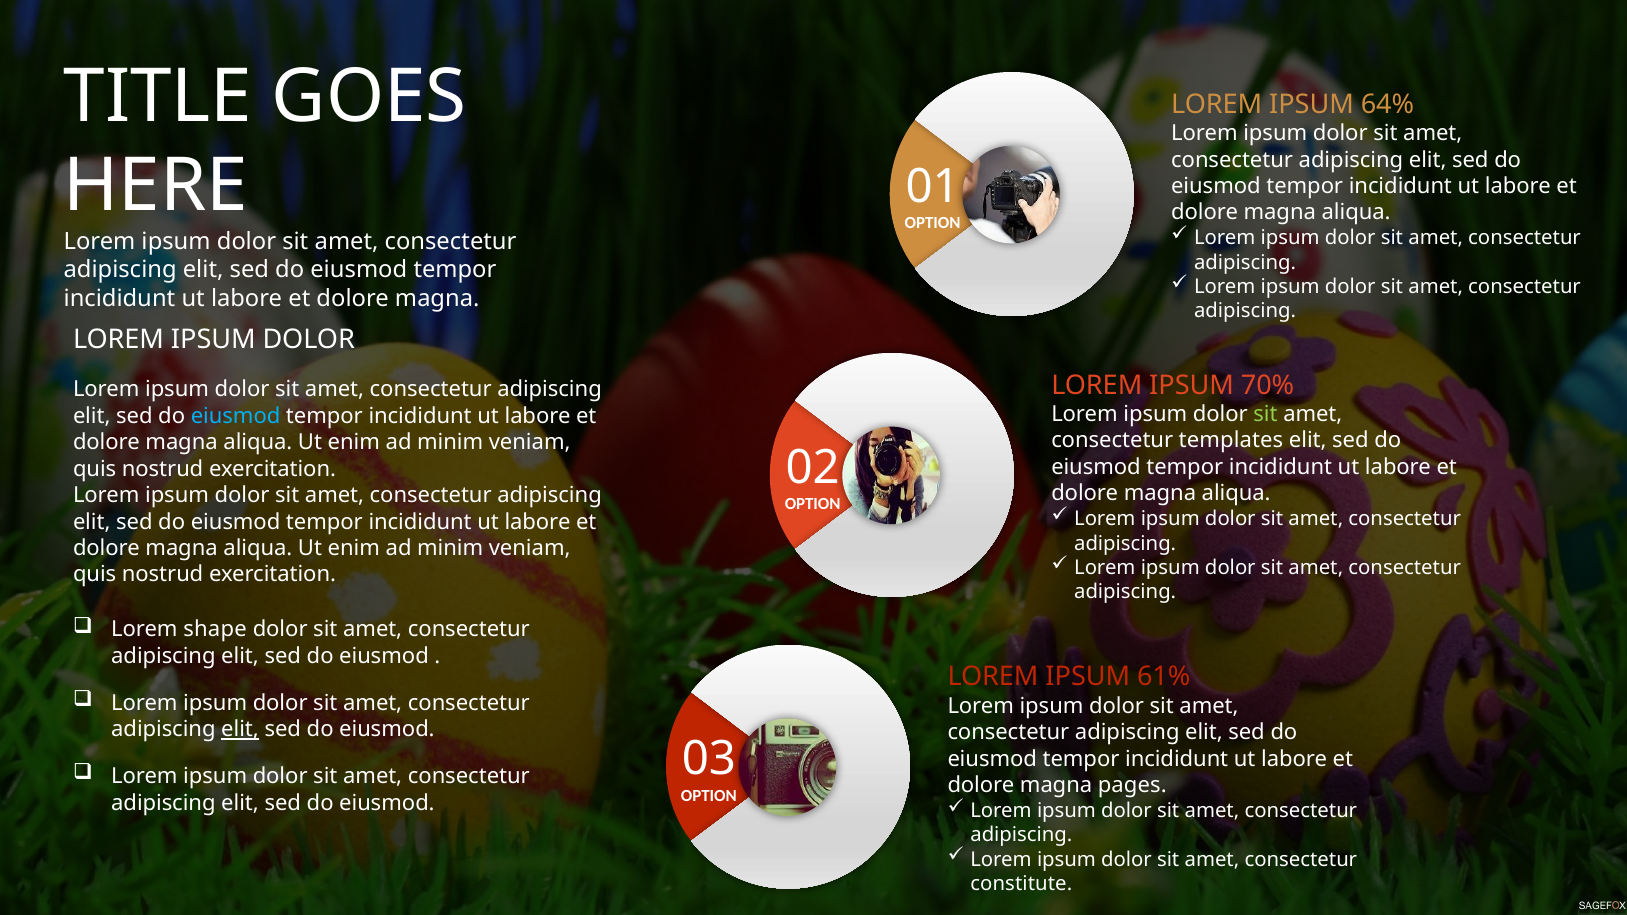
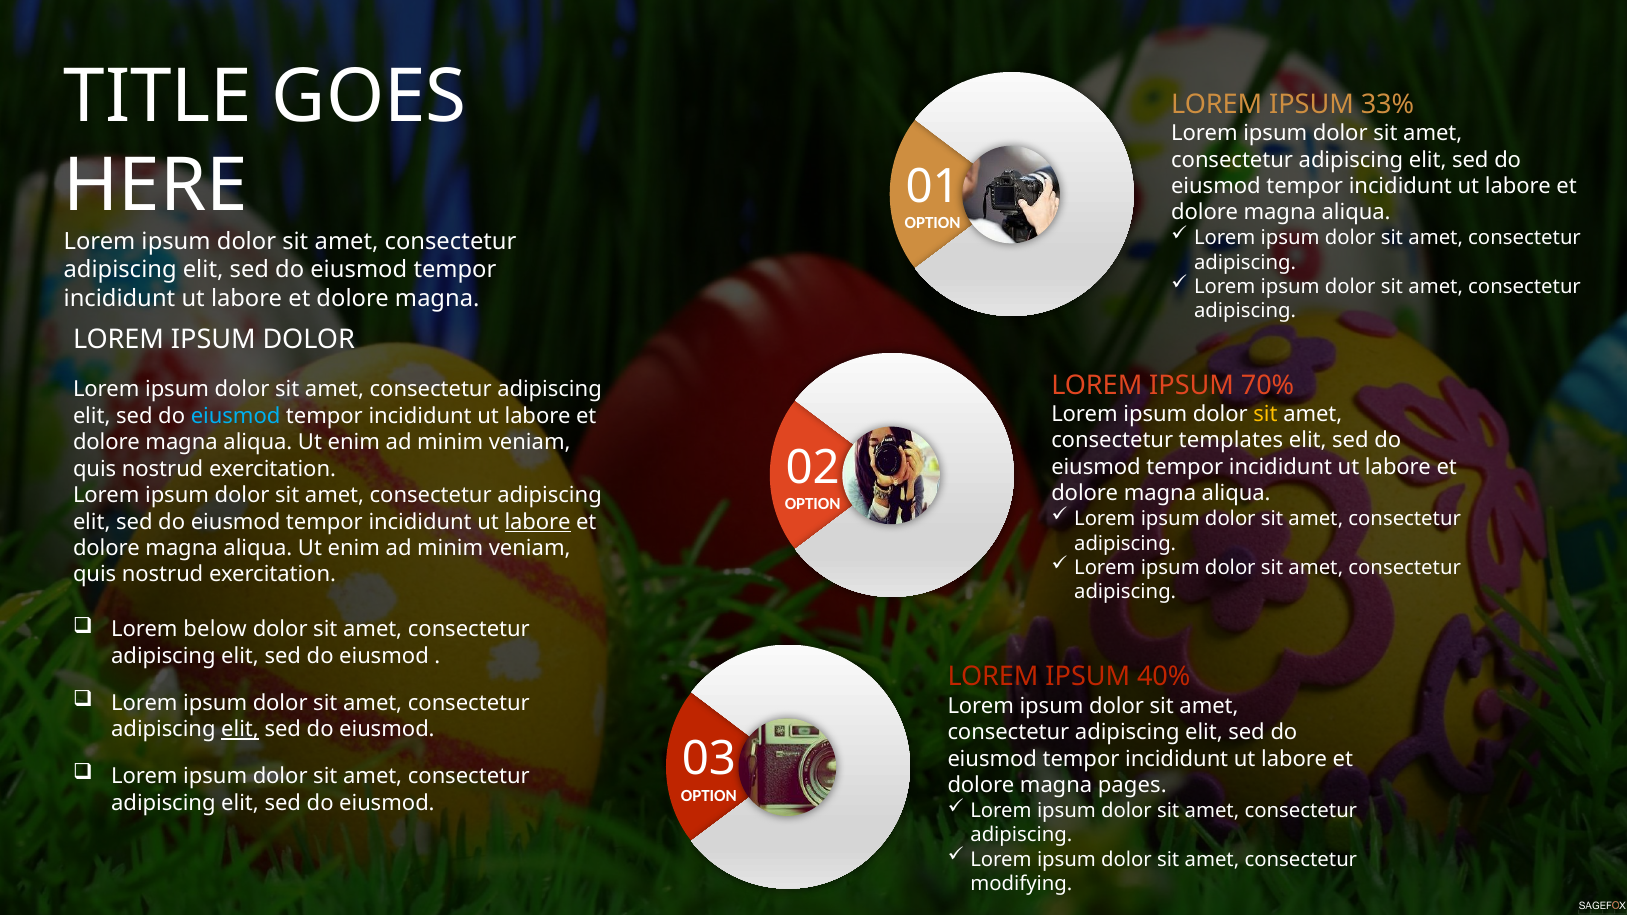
64%: 64% -> 33%
sit at (1265, 414) colour: light green -> yellow
labore at (538, 522) underline: none -> present
shape: shape -> below
61%: 61% -> 40%
constitute: constitute -> modifying
